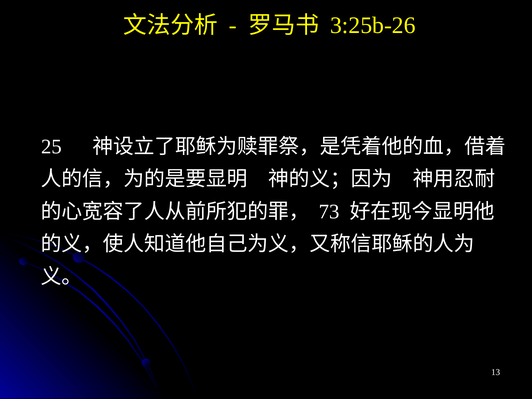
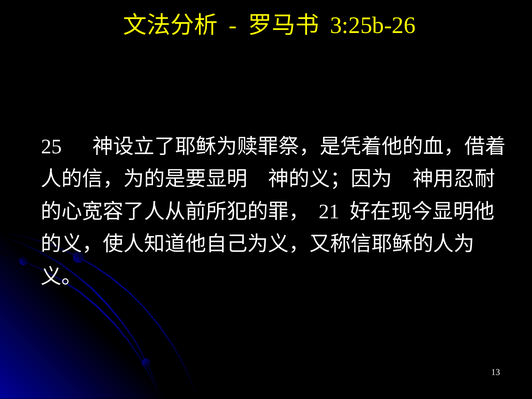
73: 73 -> 21
